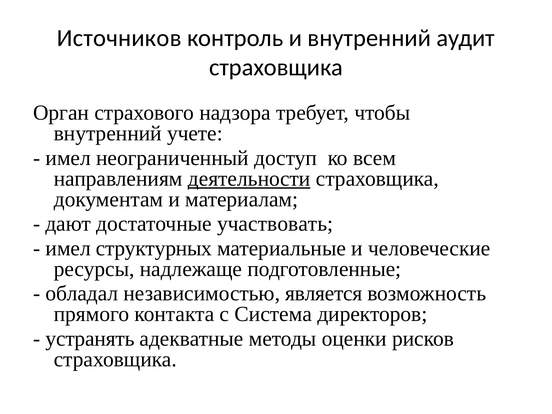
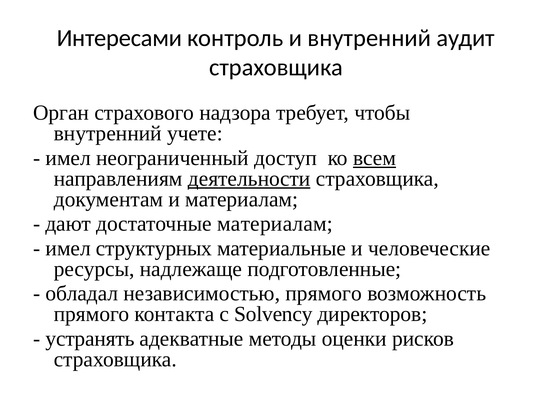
Источников: Источников -> Интересами
всем underline: none -> present
достаточные участвовать: участвовать -> материалам
независимостью является: является -> прямого
Система: Система -> Solvency
